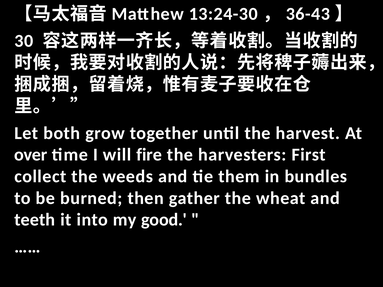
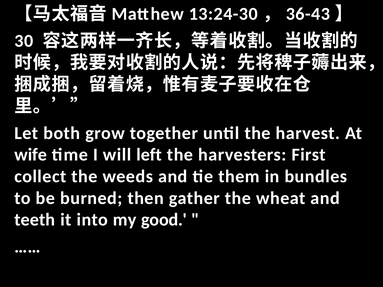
over: over -> wife
fire: fire -> left
